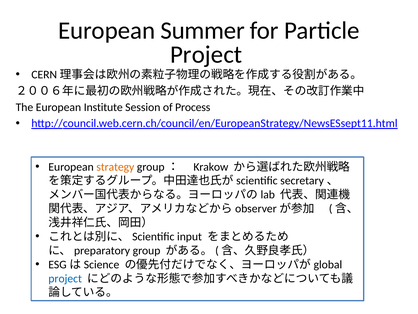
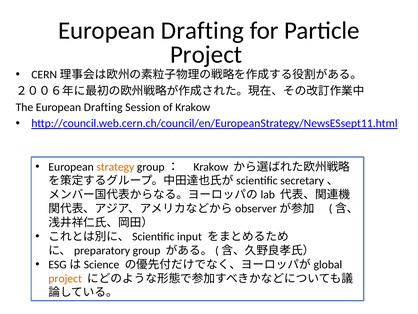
Summer at (203, 30): Summer -> Drafting
The European Institute: Institute -> Drafting
of Process: Process -> Krakow
project at (65, 278) colour: blue -> orange
